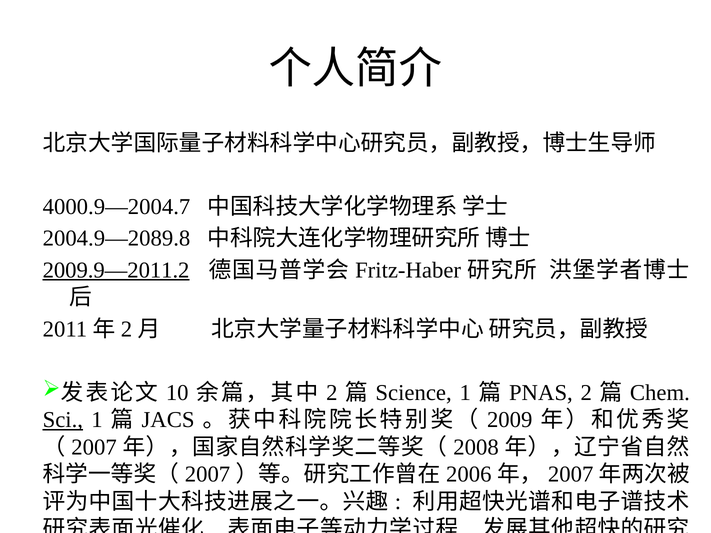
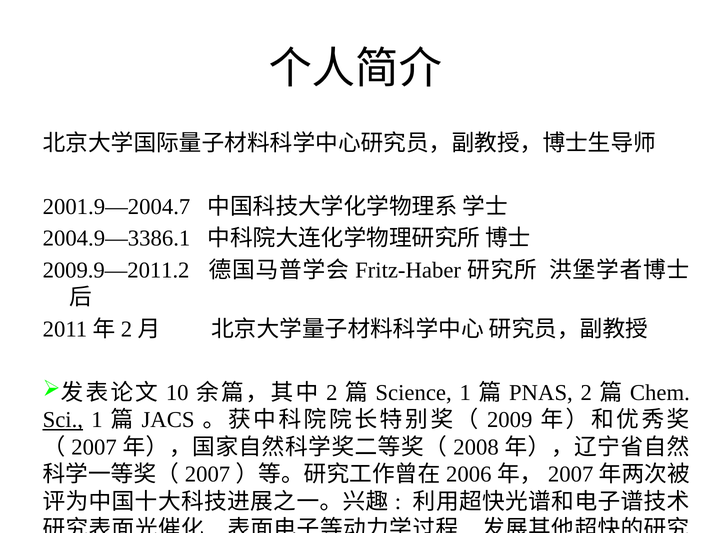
4000.9—2004.7: 4000.9—2004.7 -> 2001.9—2004.7
2004.9—2089.8: 2004.9—2089.8 -> 2004.9—3386.1
2009.9—2011.2 underline: present -> none
